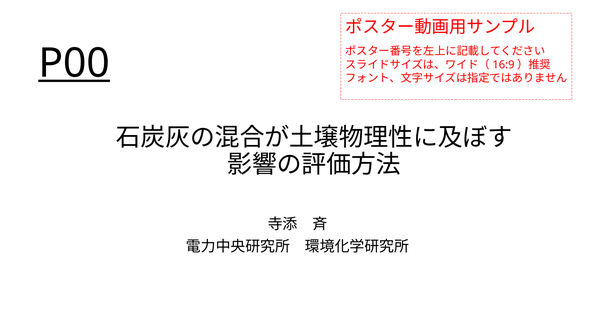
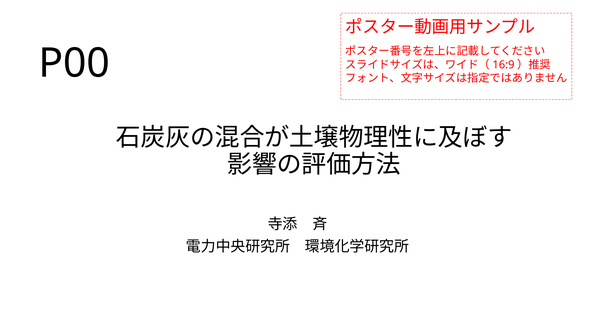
P00 underline: present -> none
